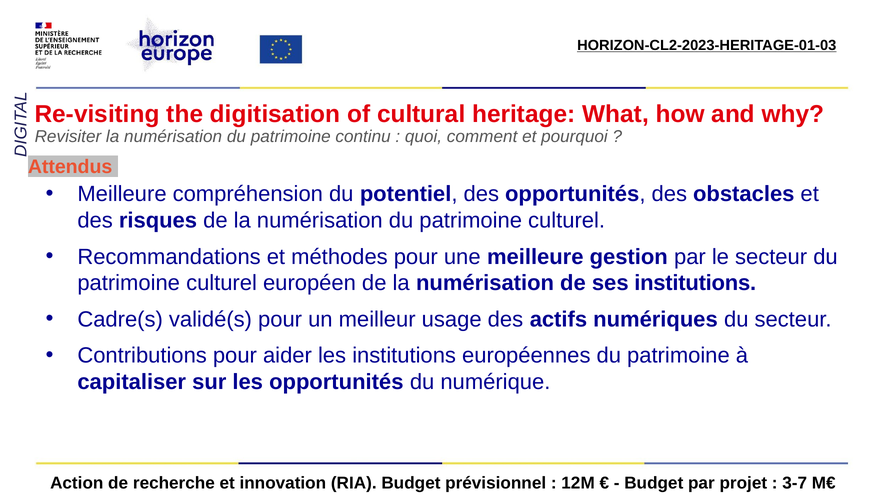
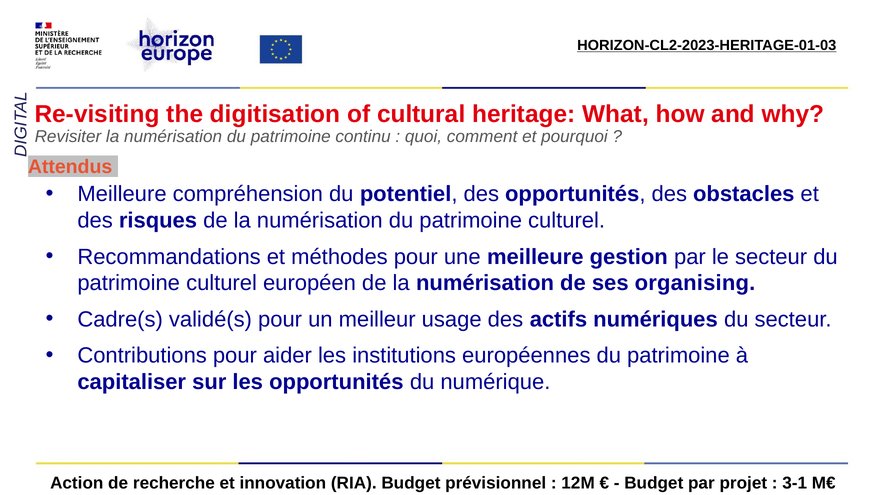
ses institutions: institutions -> organising
3-7: 3-7 -> 3-1
